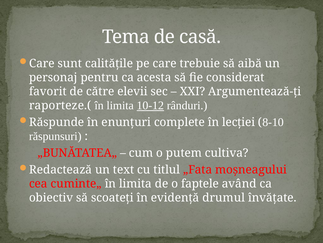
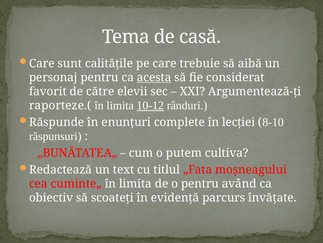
acesta underline: none -> present
o faptele: faptele -> pentru
drumul: drumul -> parcurs
